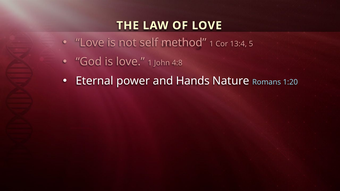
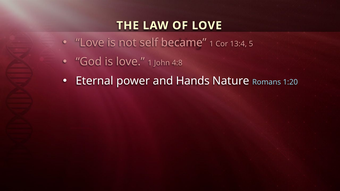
method: method -> became
